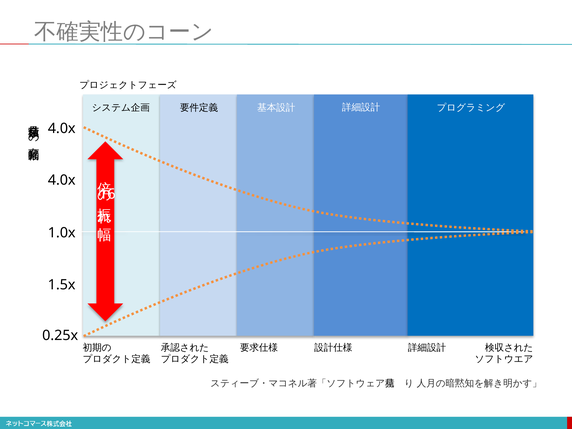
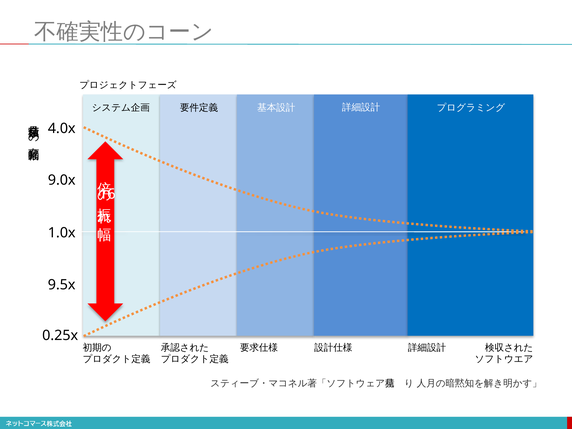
4.0x at (62, 180): 4.0x -> 9.0x
1.5x: 1.5x -> 9.5x
